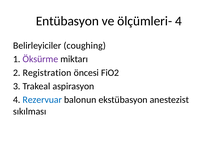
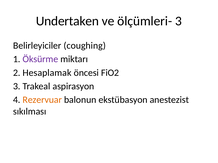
Entübasyon: Entübasyon -> Undertaken
ölçümleri- 4: 4 -> 3
Registration: Registration -> Hesaplamak
Rezervuar colour: blue -> orange
